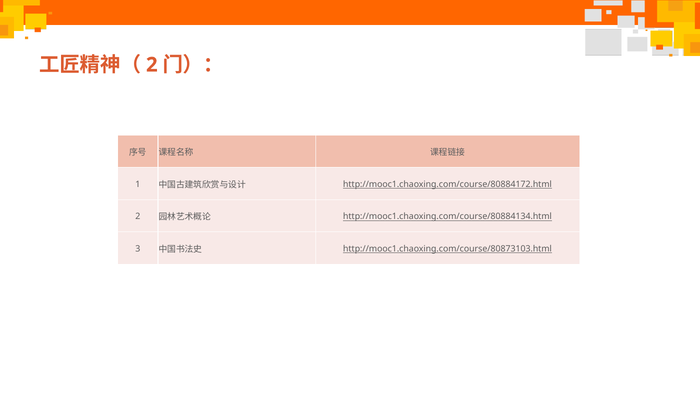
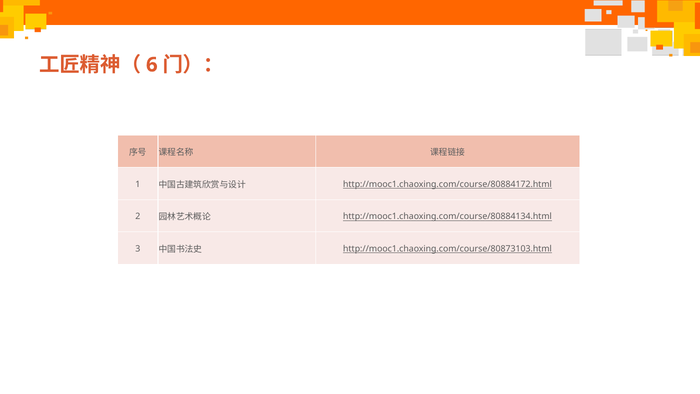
2 at (152, 65): 2 -> 6
